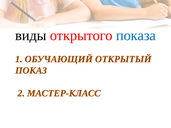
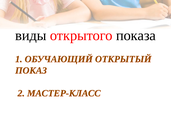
показа colour: blue -> black
